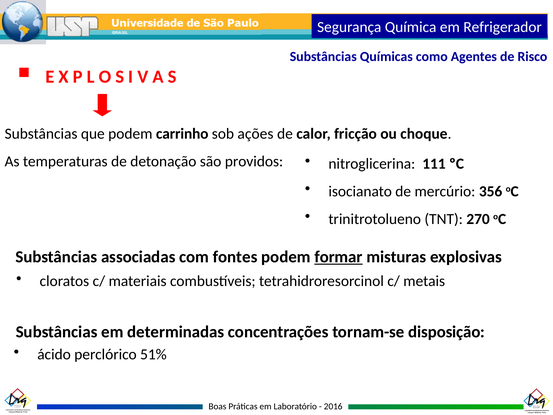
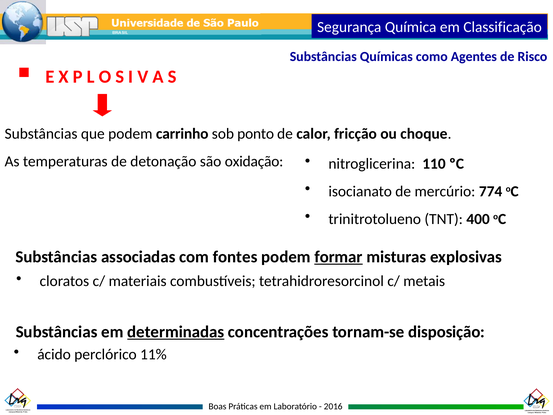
Refrigerador: Refrigerador -> Classificação
ações: ações -> ponto
providos: providos -> oxidação
111: 111 -> 110
356: 356 -> 774
270: 270 -> 400
determinadas underline: none -> present
51%: 51% -> 11%
